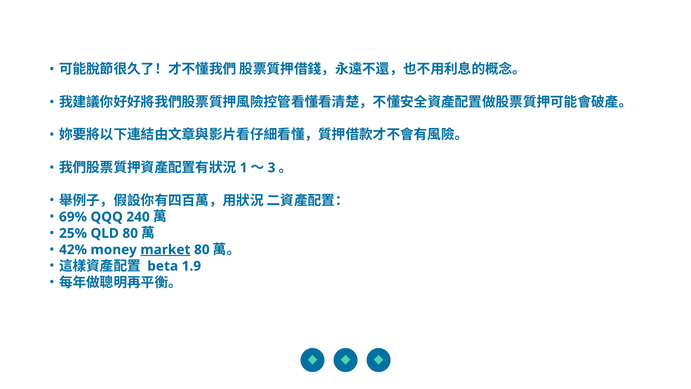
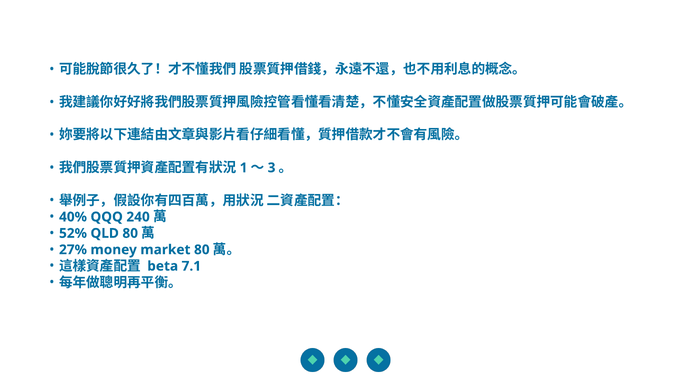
69%: 69% -> 40%
25%: 25% -> 52%
42%: 42% -> 27%
market underline: present -> none
1.9: 1.9 -> 7.1
